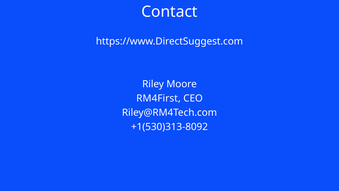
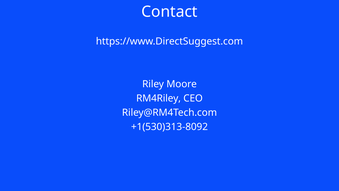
RM4First: RM4First -> RM4Riley
